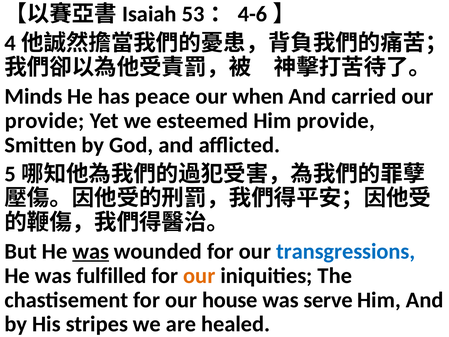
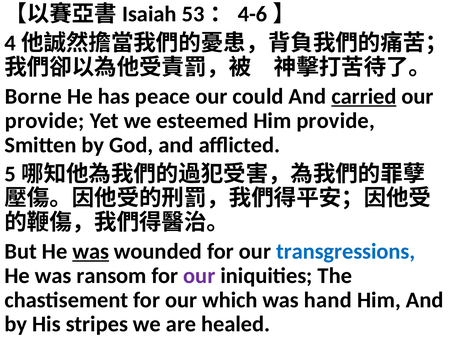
Minds: Minds -> Borne
when: when -> could
carried underline: none -> present
fulfilled: fulfilled -> ransom
our at (199, 275) colour: orange -> purple
house: house -> which
serve: serve -> hand
